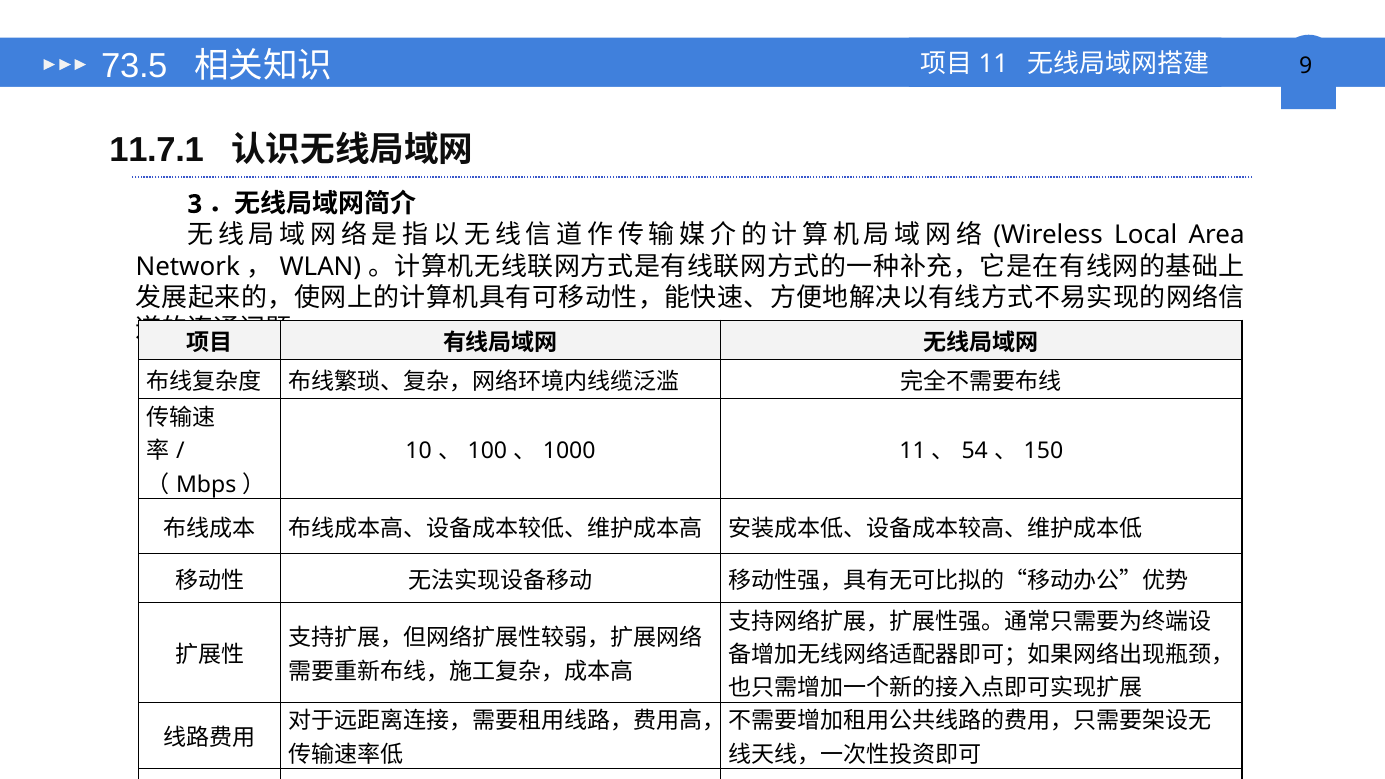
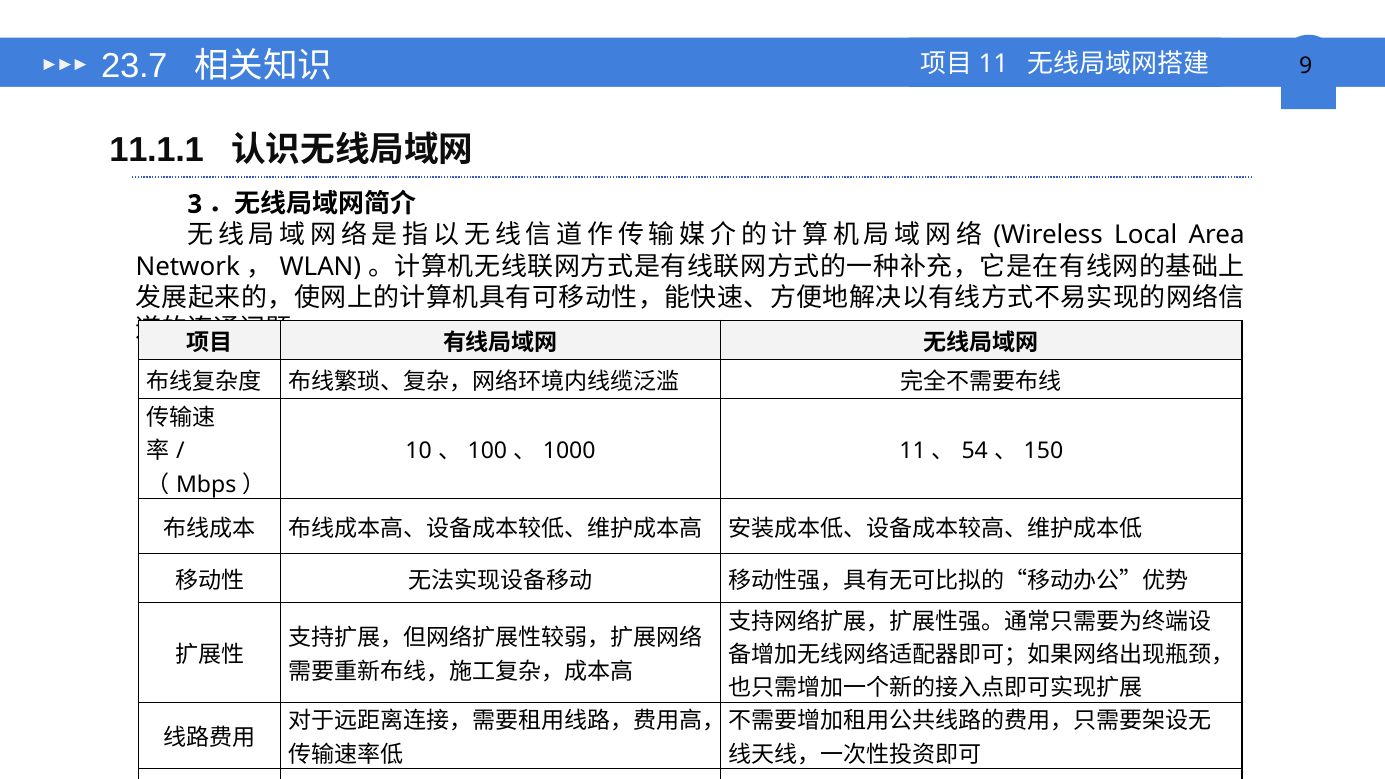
73.5: 73.5 -> 23.7
11.7.1: 11.7.1 -> 11.1.1
